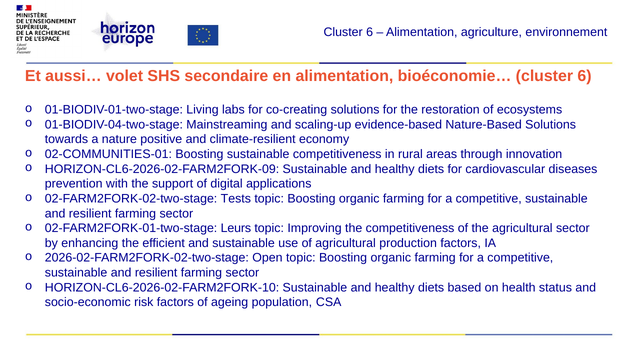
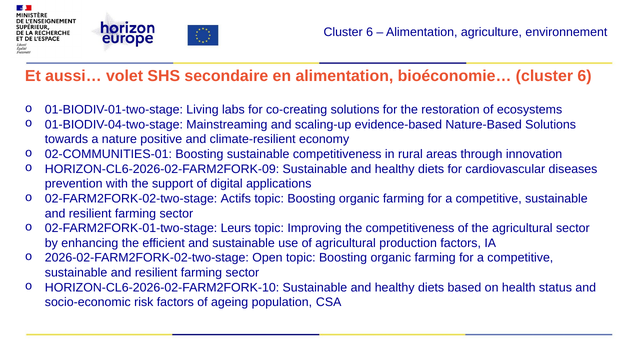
Tests: Tests -> Actifs
